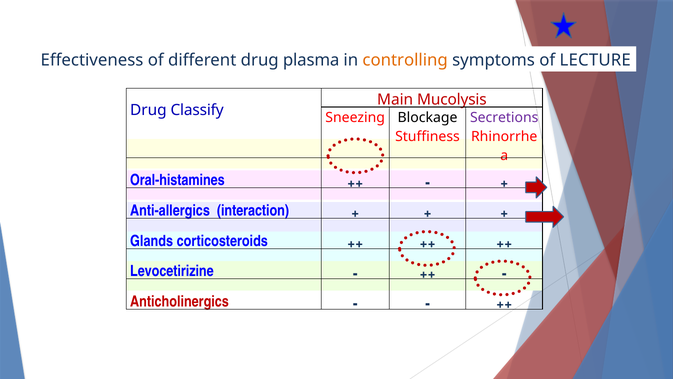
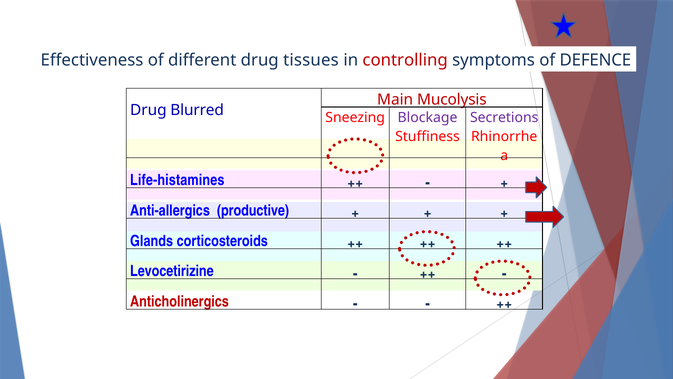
plasma: plasma -> tissues
controlling colour: orange -> red
LECTURE: LECTURE -> DEFENCE
Classify: Classify -> Blurred
Blockage colour: black -> purple
Oral-histamines: Oral-histamines -> Life-histamines
interaction: interaction -> productive
